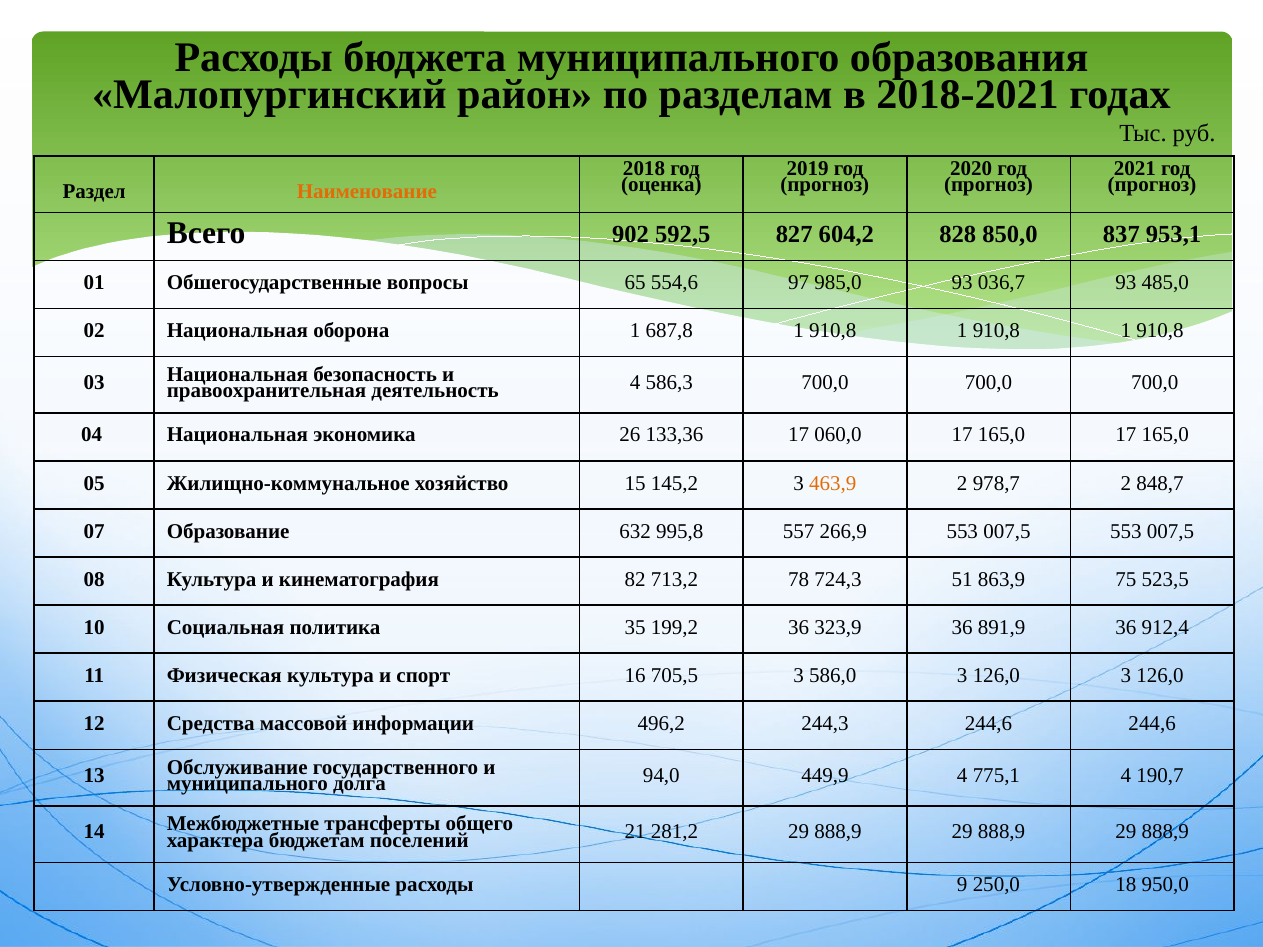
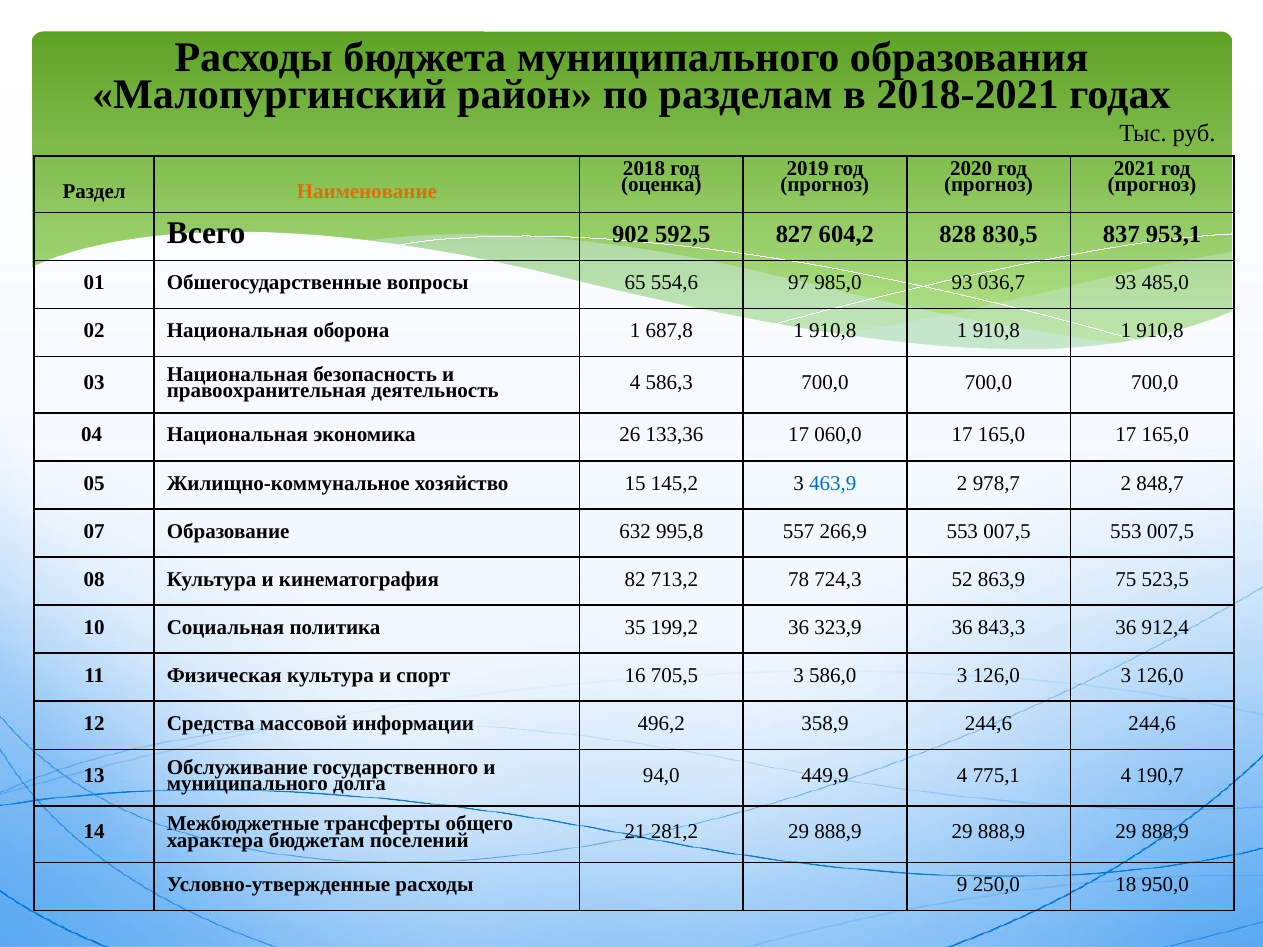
850,0: 850,0 -> 830,5
463,9 colour: orange -> blue
51: 51 -> 52
891,9: 891,9 -> 843,3
244,3: 244,3 -> 358,9
